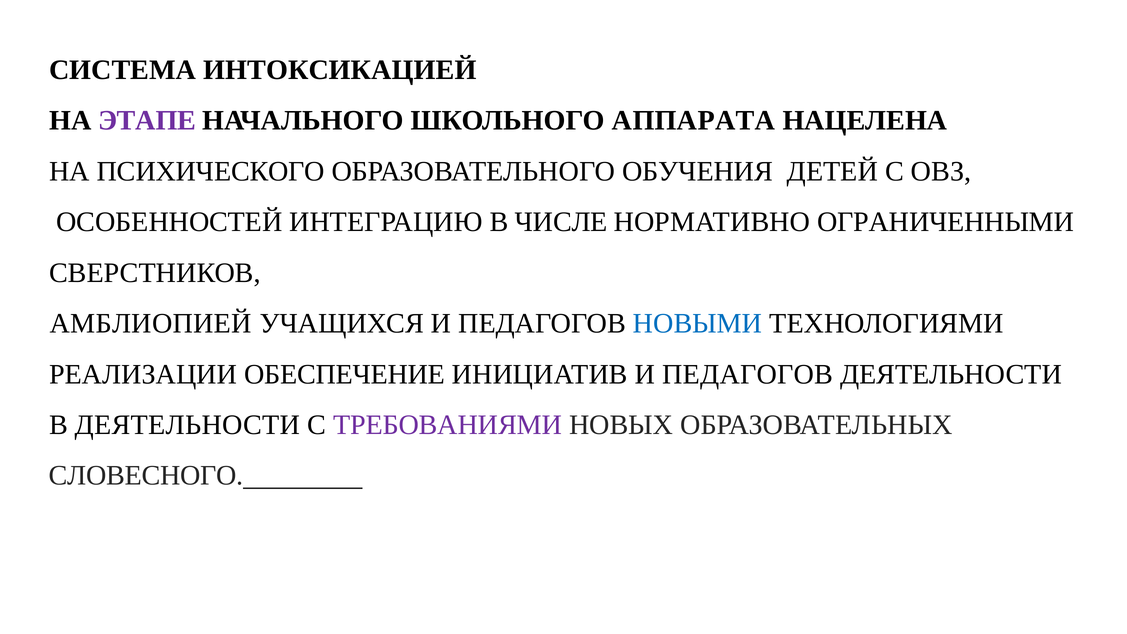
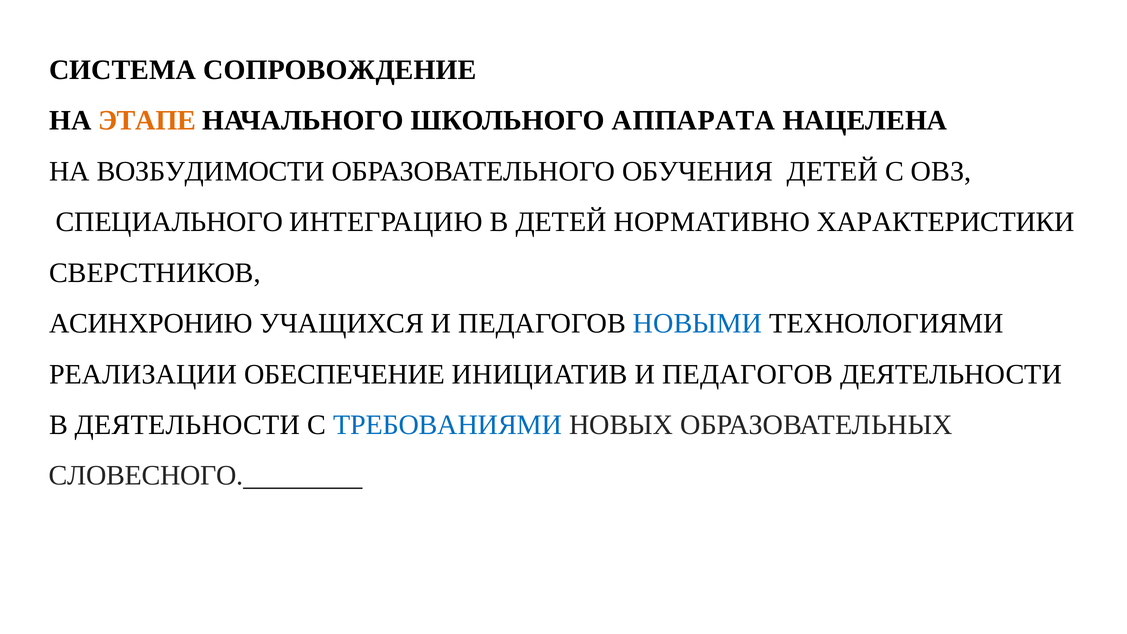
ИНТОКСИКАЦИЕЙ: ИНТОКСИКАЦИЕЙ -> СОПРОВОЖДЕНИЕ
ЭТАПЕ colour: purple -> orange
ПСИХИЧЕСКОГО: ПСИХИЧЕСКОГО -> ВОЗБУДИМОСТИ
ОСОБЕННОСТЕЙ: ОСОБЕННОСТЕЙ -> СПЕЦИАЛЬНОГО
В ЧИСЛЕ: ЧИСЛЕ -> ДЕТЕЙ
ОГРАНИЧЕННЫМИ: ОГРАНИЧЕННЫМИ -> ХАРАКТЕРИСТИКИ
АМБЛИОПИЕЙ: АМБЛИОПИЕЙ -> АСИНХРОНИЮ
ТРЕБОВАНИЯМИ colour: purple -> blue
